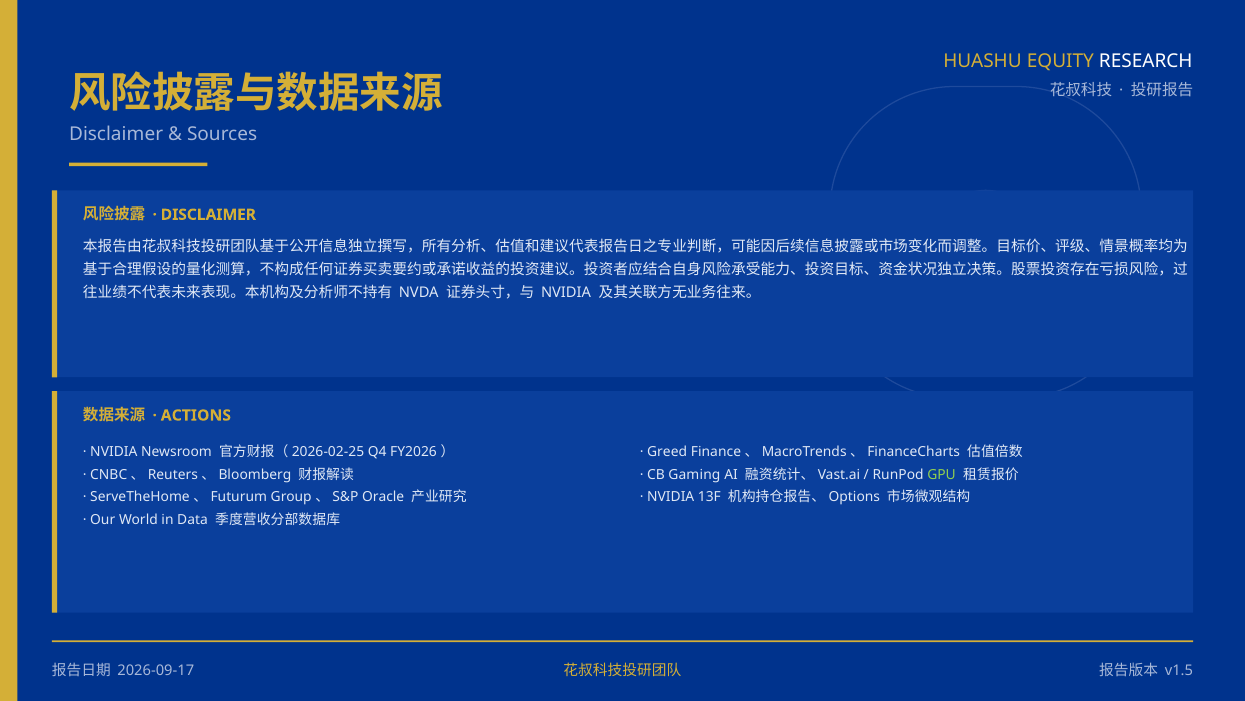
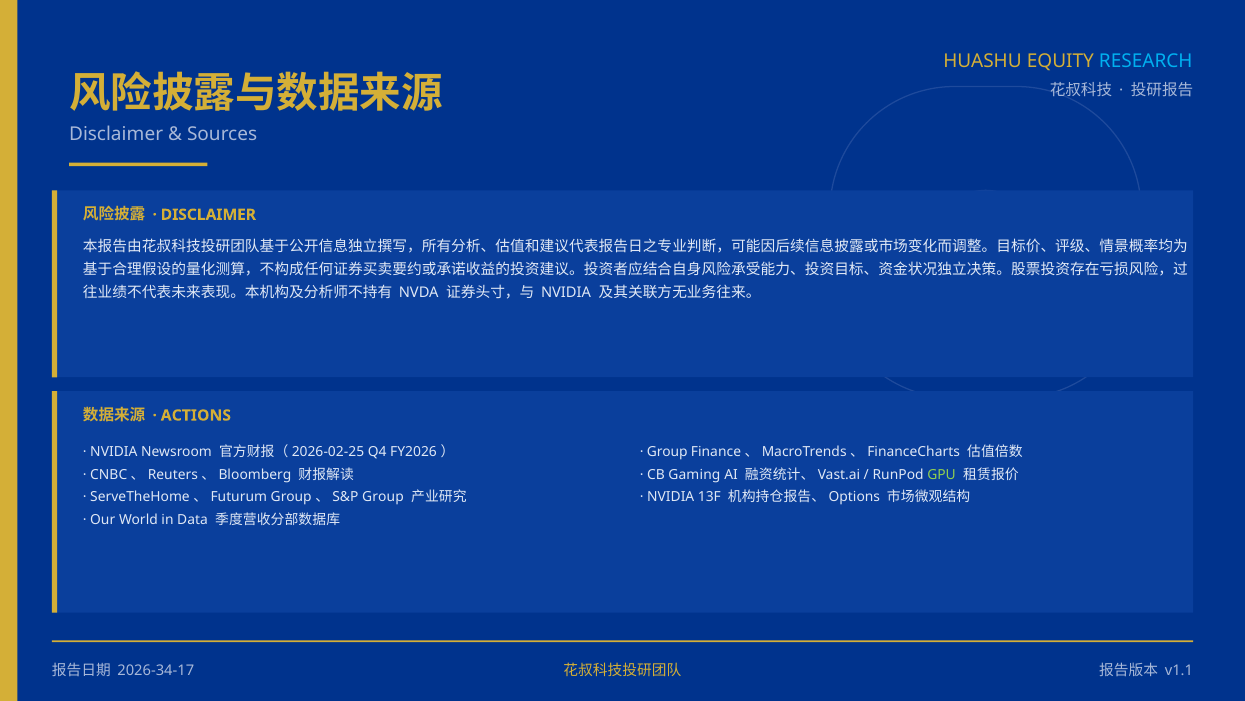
RESEARCH colour: white -> light blue
Greed at (667, 451): Greed -> Group
Oracle at (383, 497): Oracle -> Group
2026-09-17: 2026-09-17 -> 2026-34-17
v1.5: v1.5 -> v1.1
